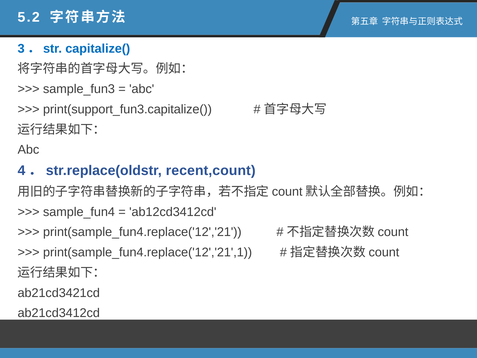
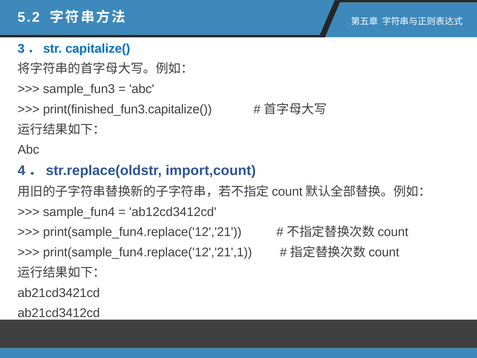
print(support_fun3.capitalize(: print(support_fun3.capitalize( -> print(finished_fun3.capitalize(
recent,count: recent,count -> import,count
